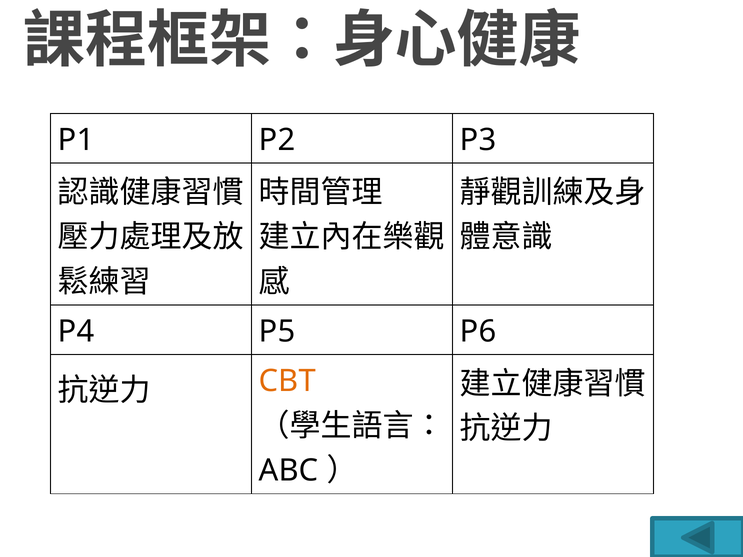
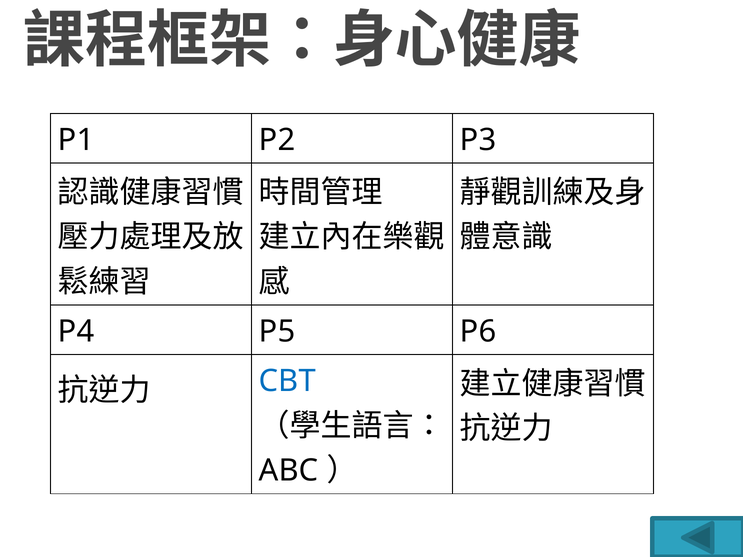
CBT colour: orange -> blue
